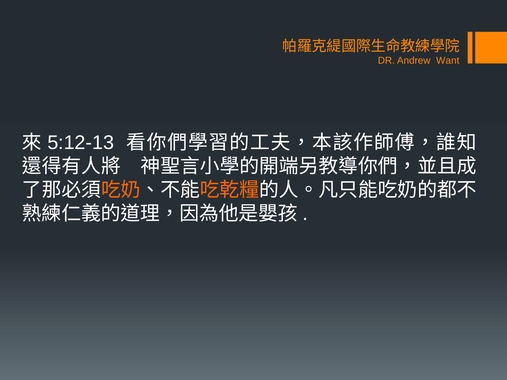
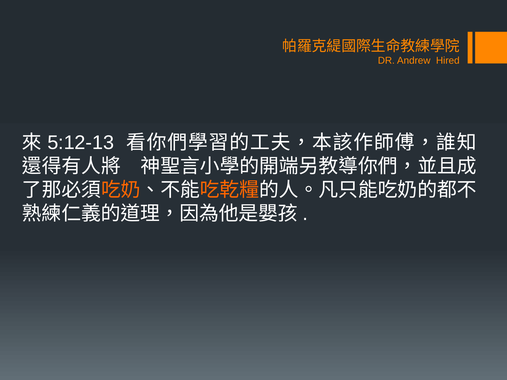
Want: Want -> Hired
